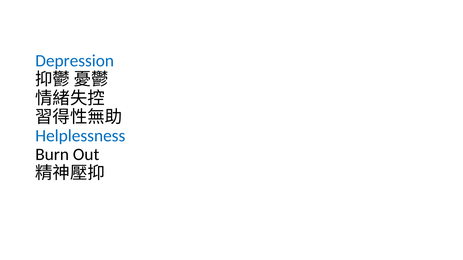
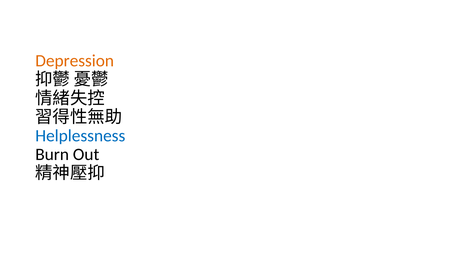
Depression colour: blue -> orange
